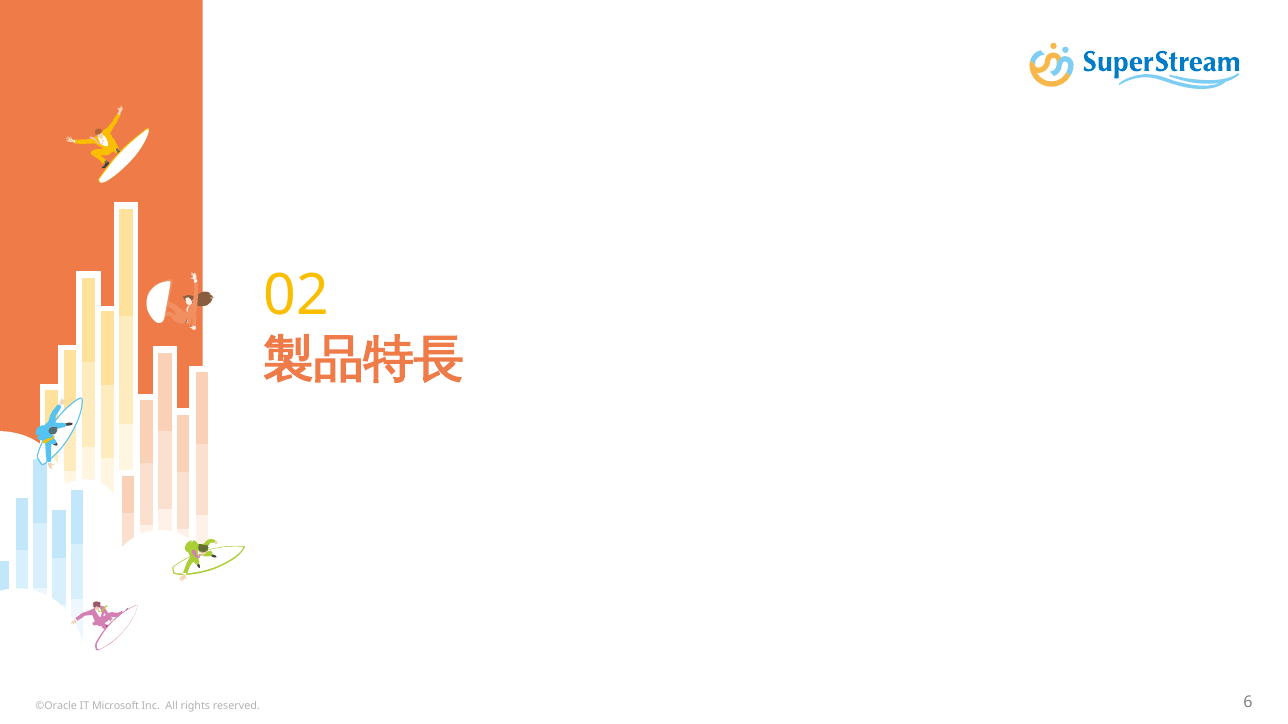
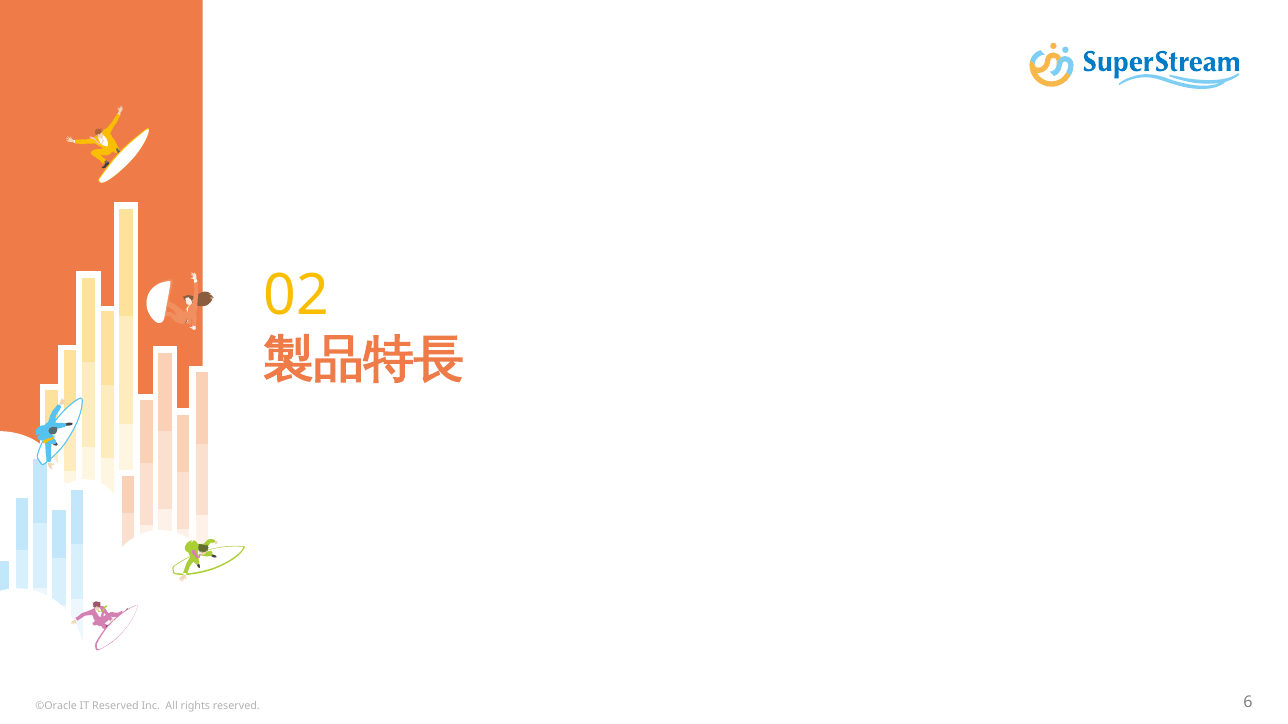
IT Microsoft: Microsoft -> Reserved
